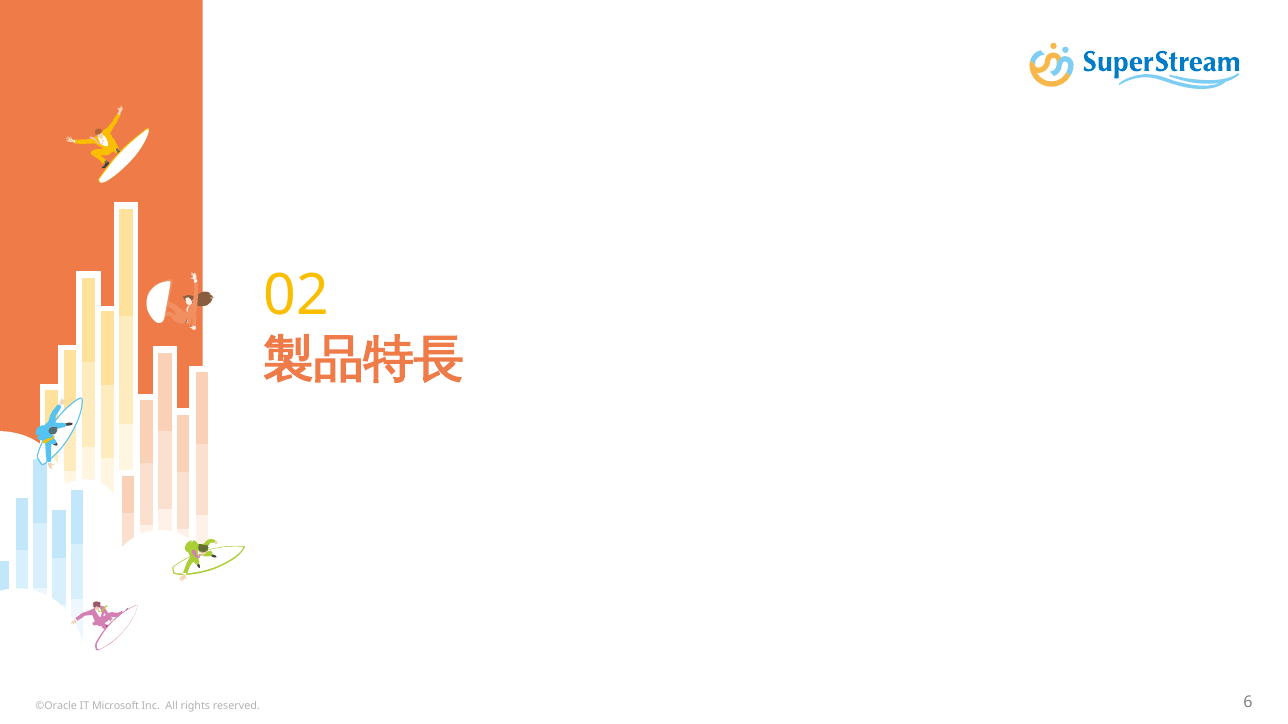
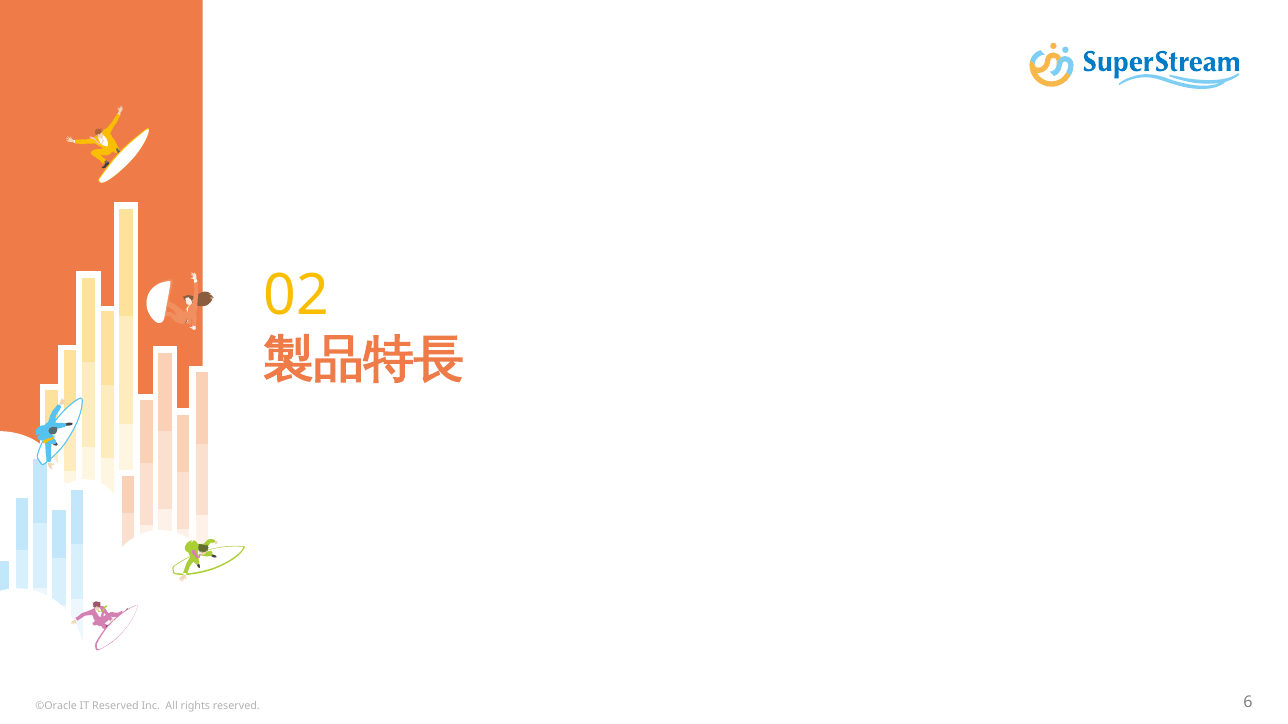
IT Microsoft: Microsoft -> Reserved
